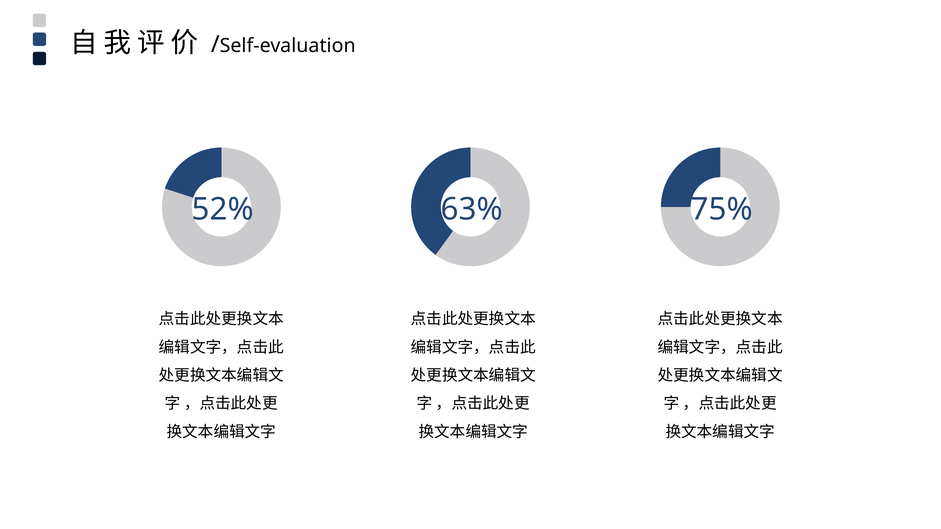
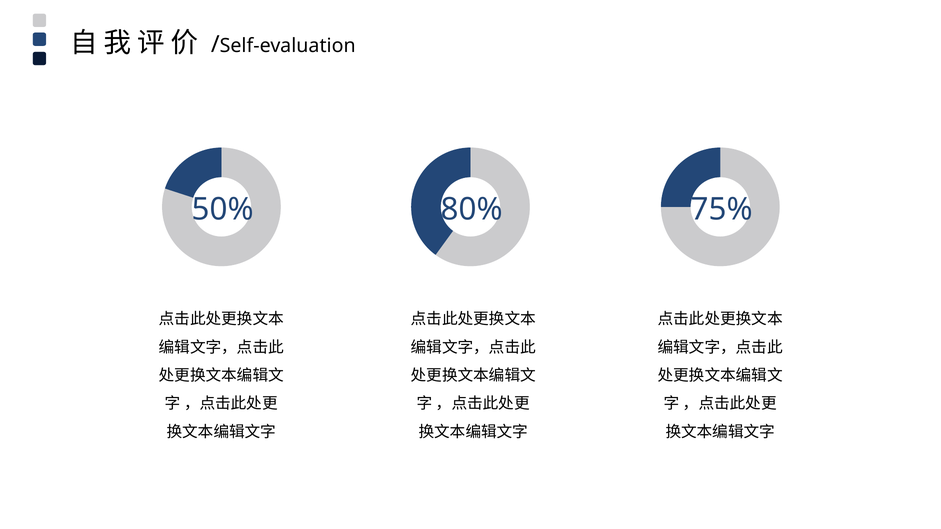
52%: 52% -> 50%
63%: 63% -> 80%
